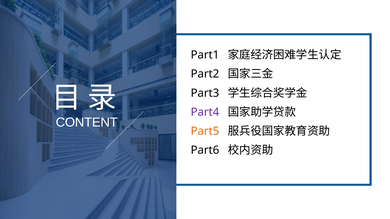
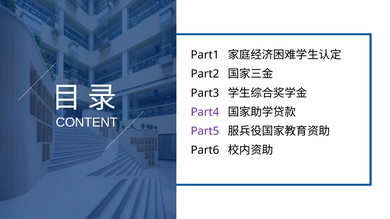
Part5 colour: orange -> purple
